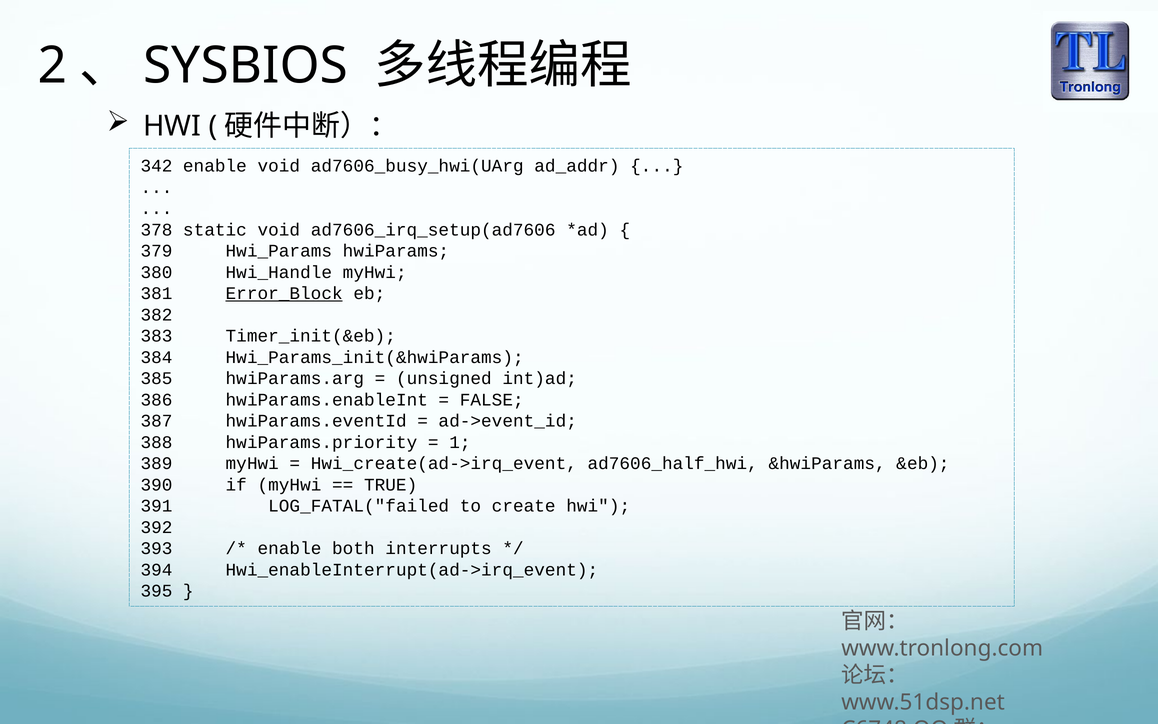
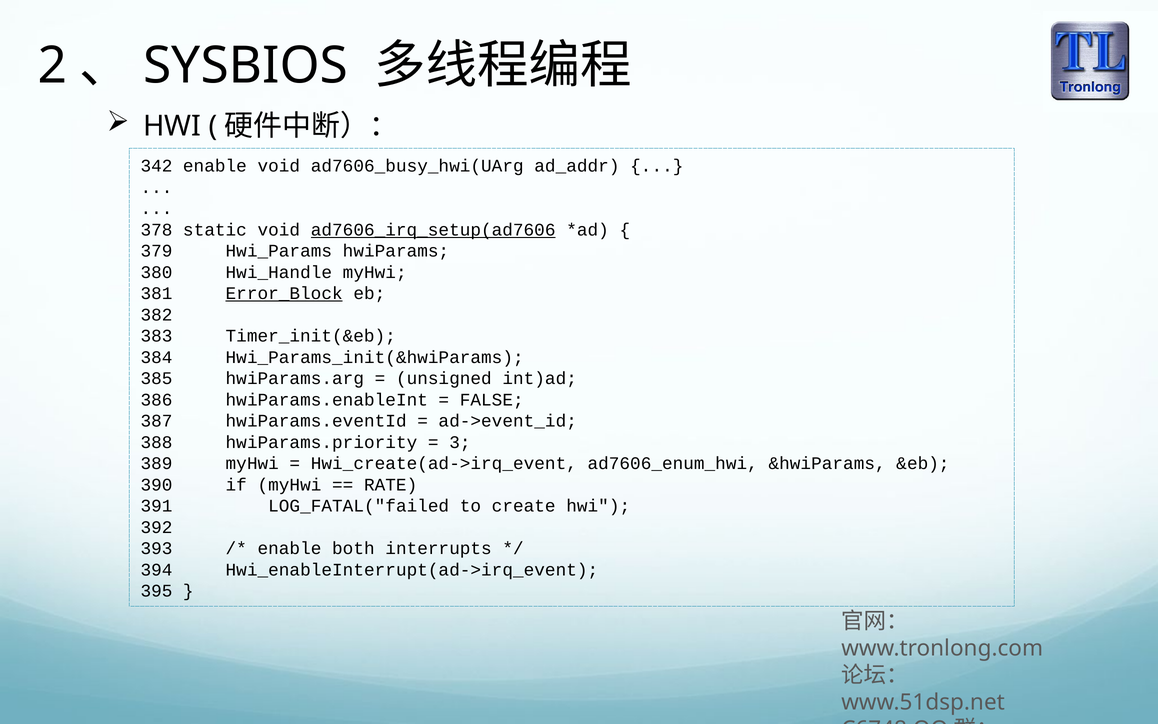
ad7606_irq_setup(ad7606 underline: none -> present
1: 1 -> 3
ad7606_half_hwi: ad7606_half_hwi -> ad7606_enum_hwi
TRUE: TRUE -> RATE
